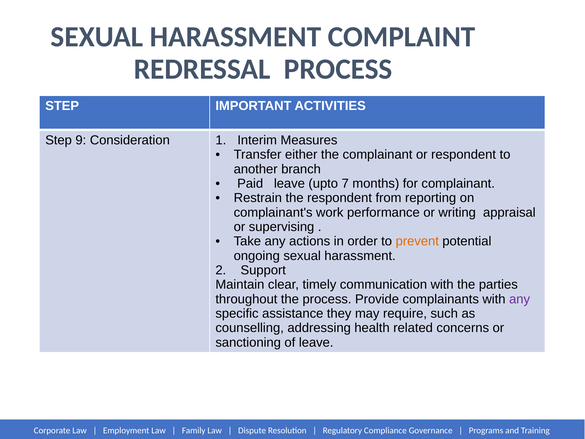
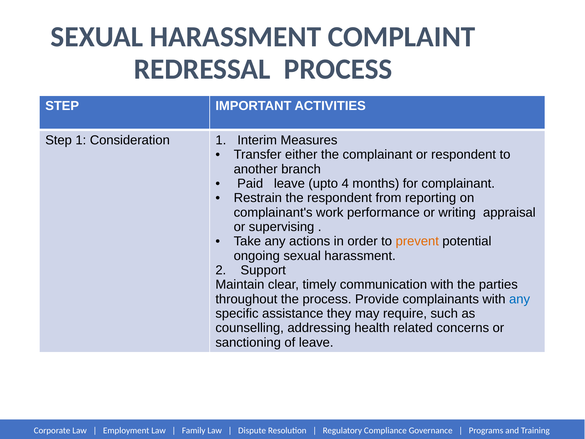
Step 9: 9 -> 1
7: 7 -> 4
any at (520, 299) colour: purple -> blue
